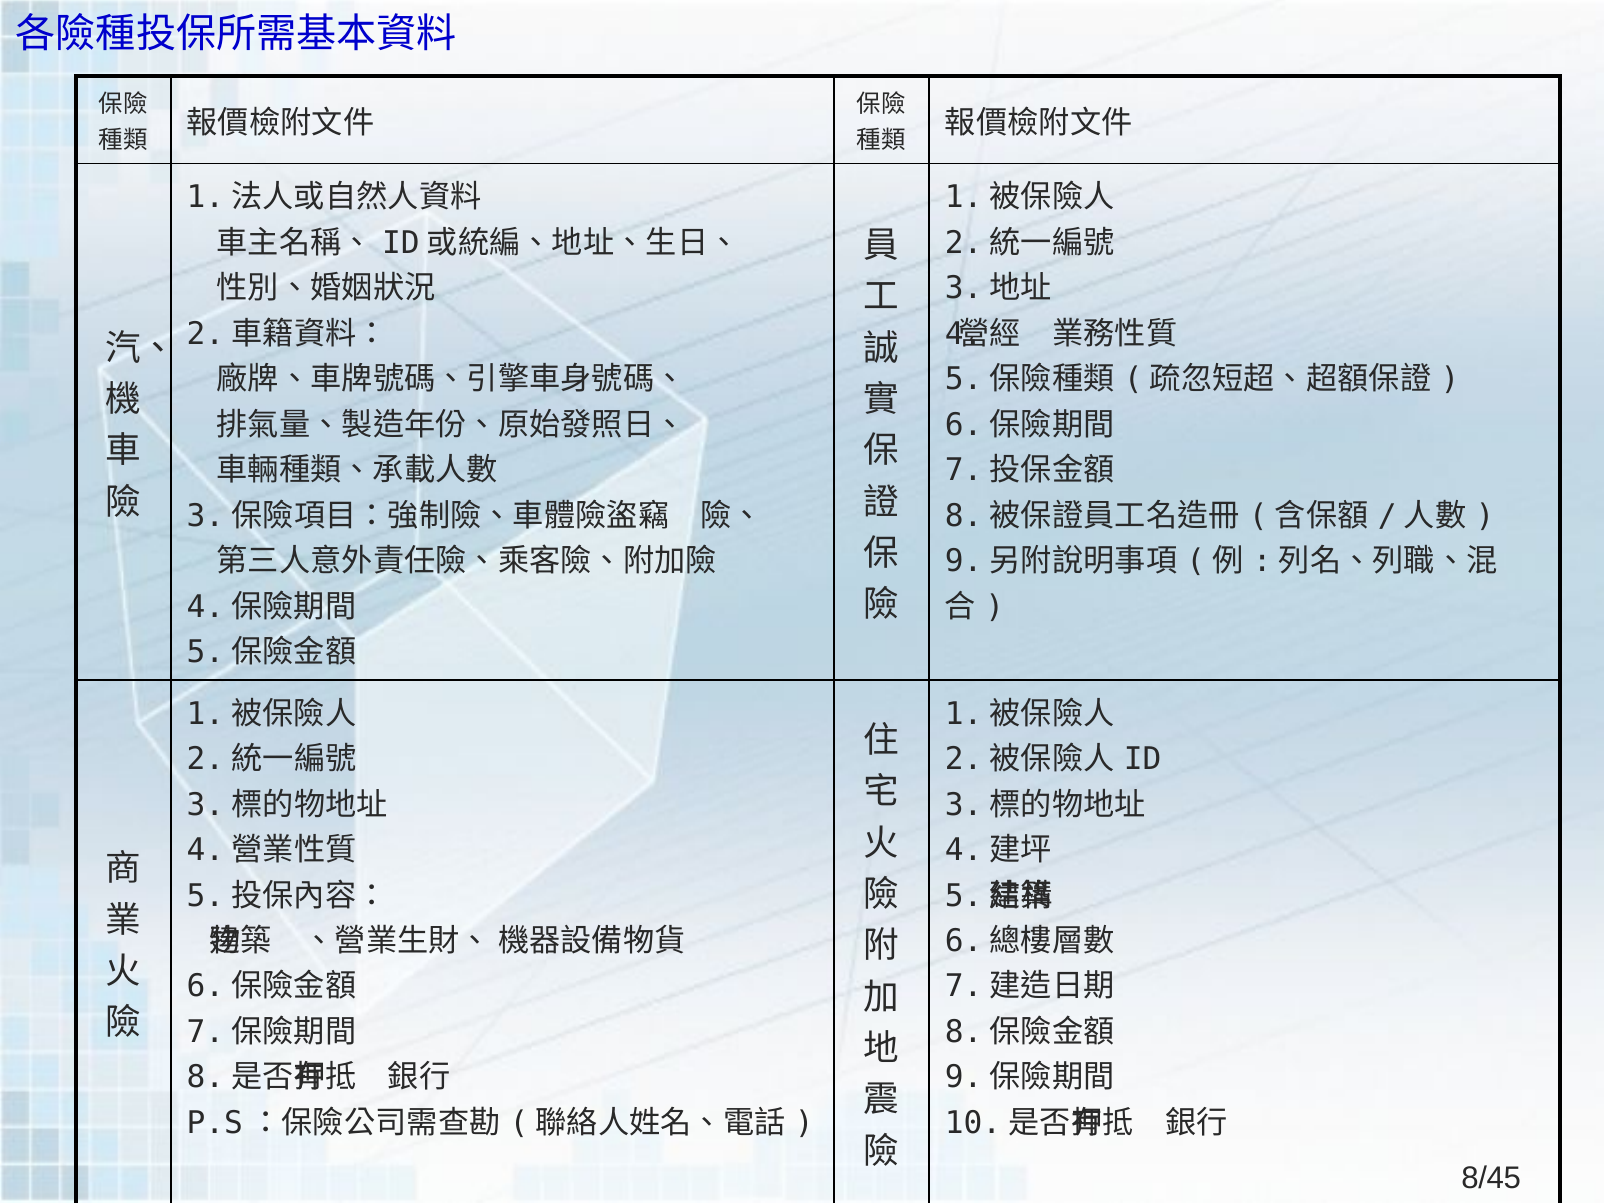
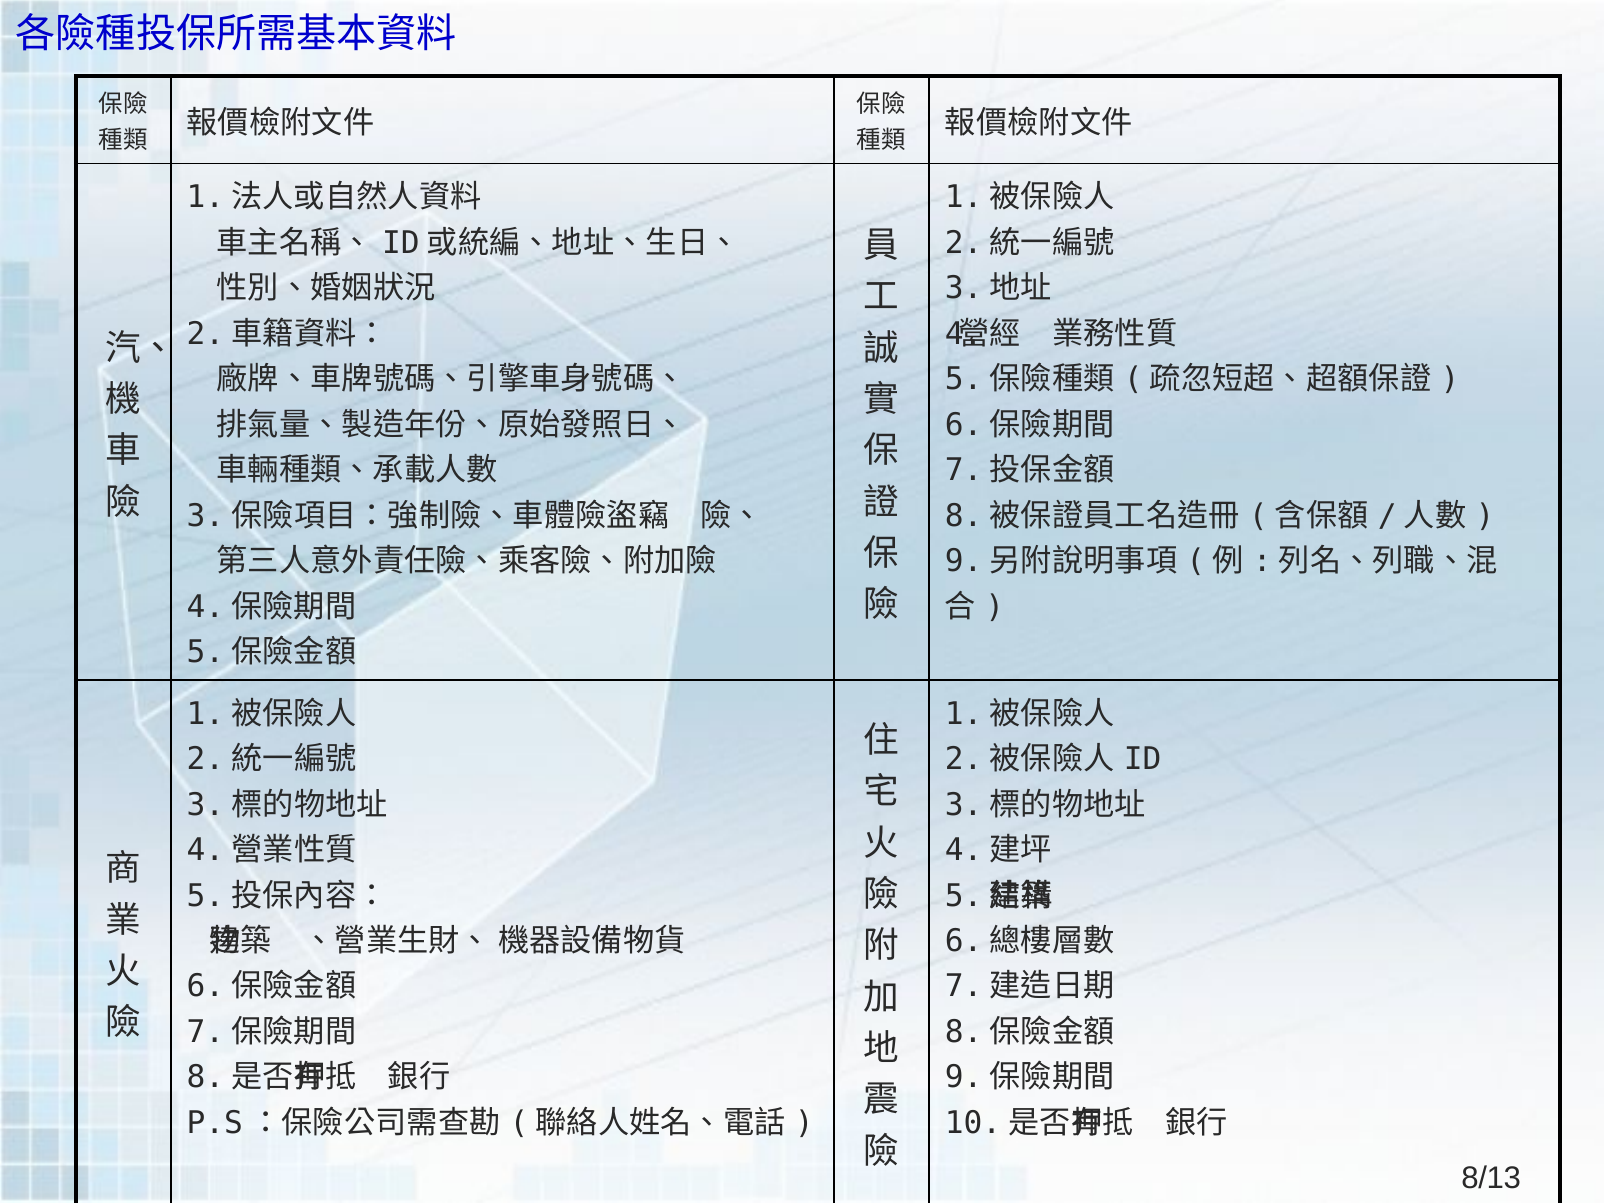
8/45: 8/45 -> 8/13
